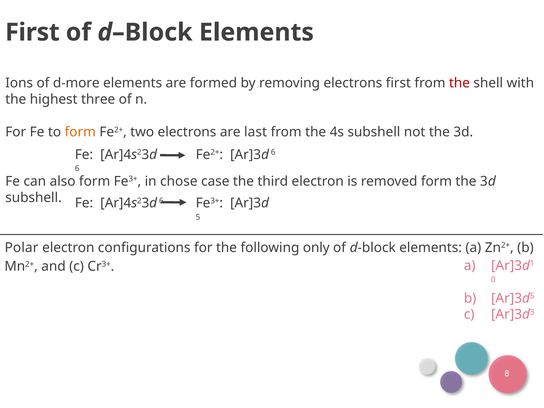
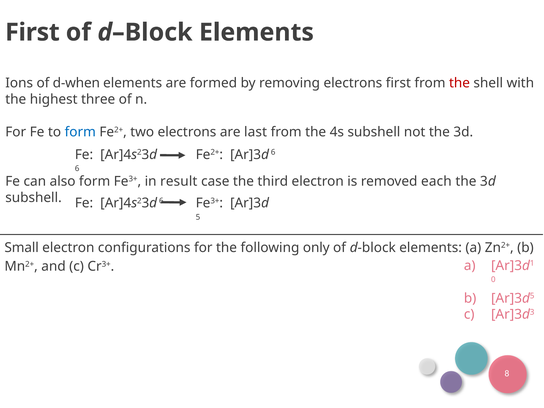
d-more: d-more -> d-when
form at (80, 132) colour: orange -> blue
chose: chose -> result
removed form: form -> each
Polar: Polar -> Small
